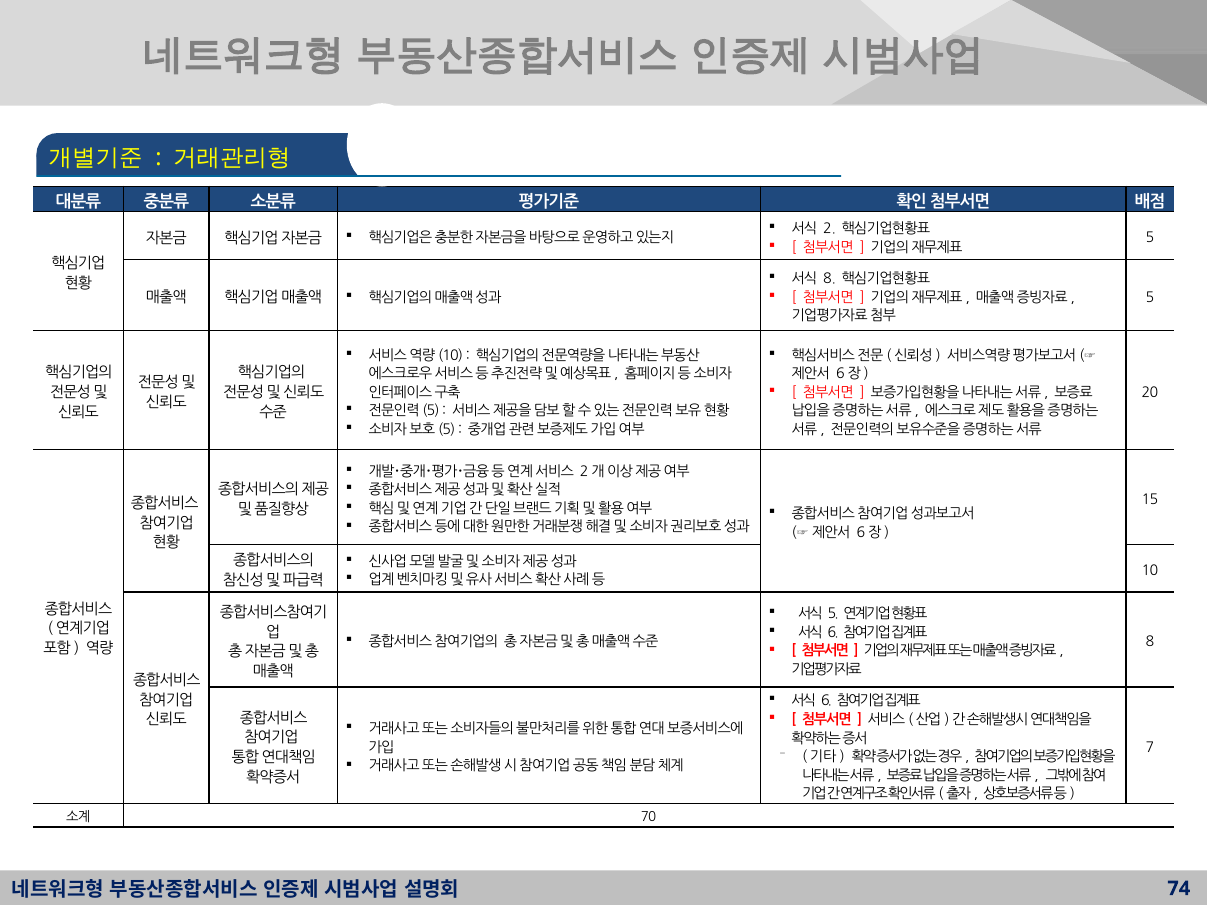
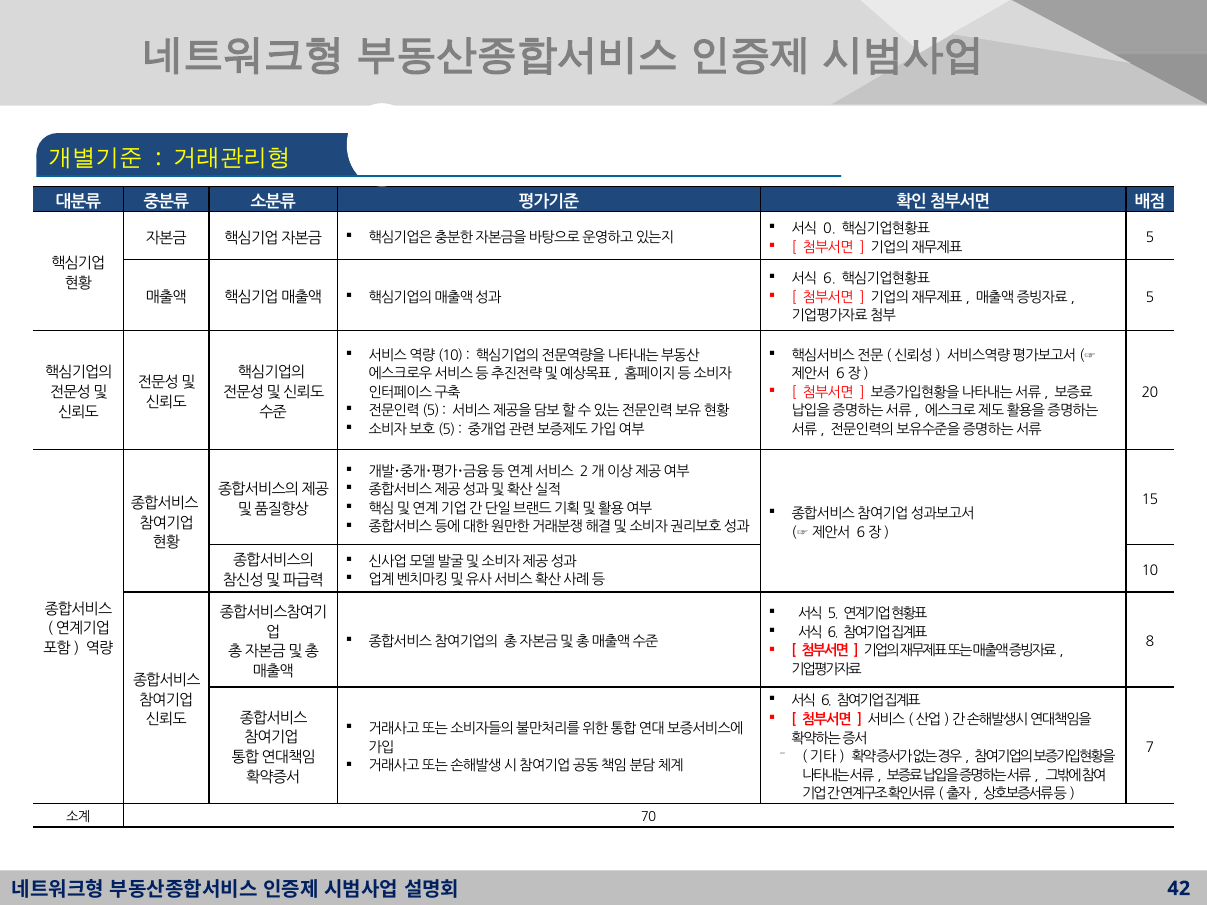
2: 2 -> 0
8 at (830, 279): 8 -> 6
74: 74 -> 42
